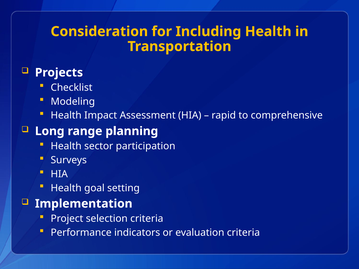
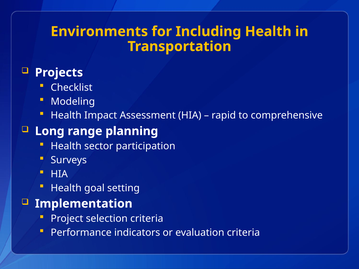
Consideration: Consideration -> Environments
